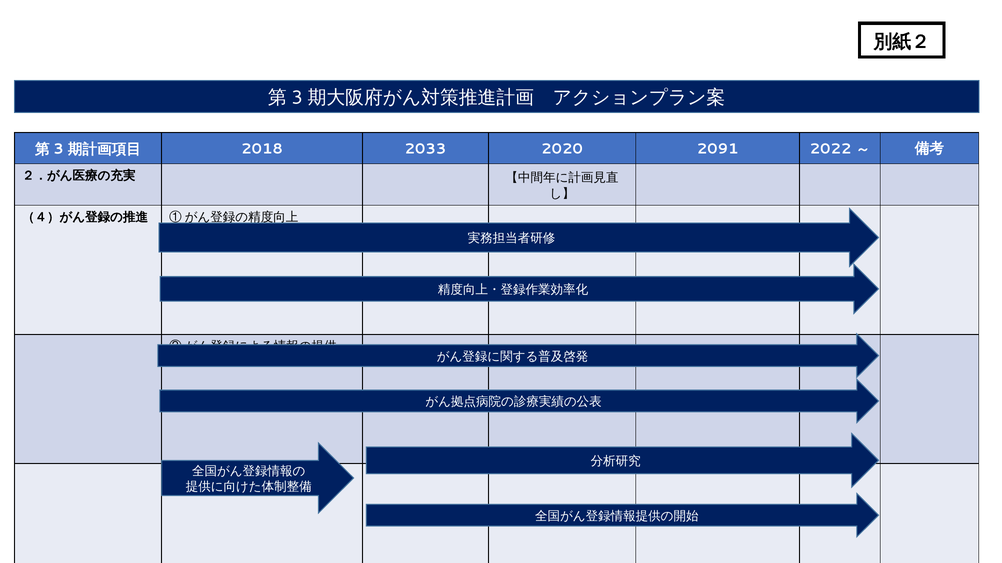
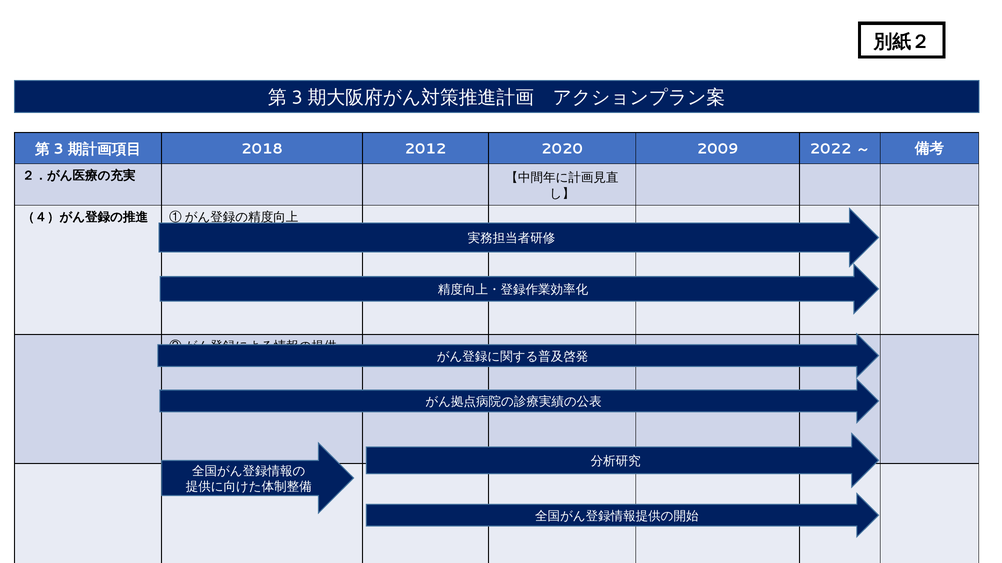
2033: 2033 -> 2012
2091: 2091 -> 2009
